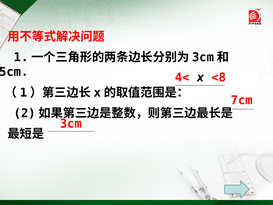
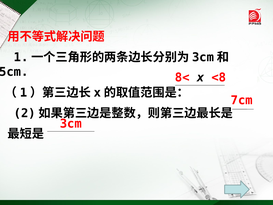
4<: 4< -> 8<
